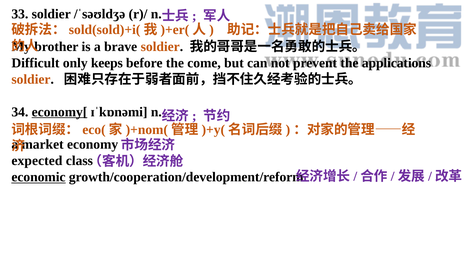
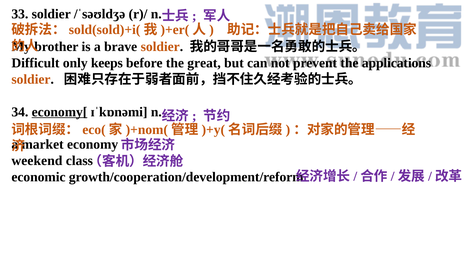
come: come -> great
expected: expected -> weekend
economic underline: present -> none
